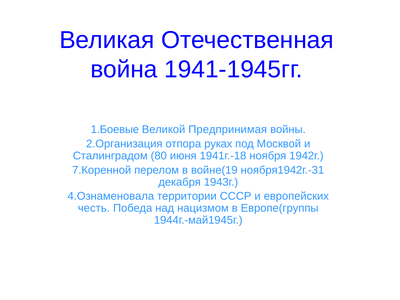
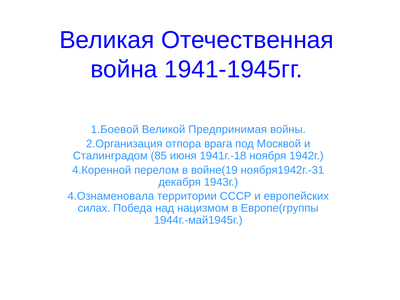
1.Боевые: 1.Боевые -> 1.Боевой
руках: руках -> врага
80: 80 -> 85
7.Коренной: 7.Коренной -> 4.Коренной
честь: честь -> силах
